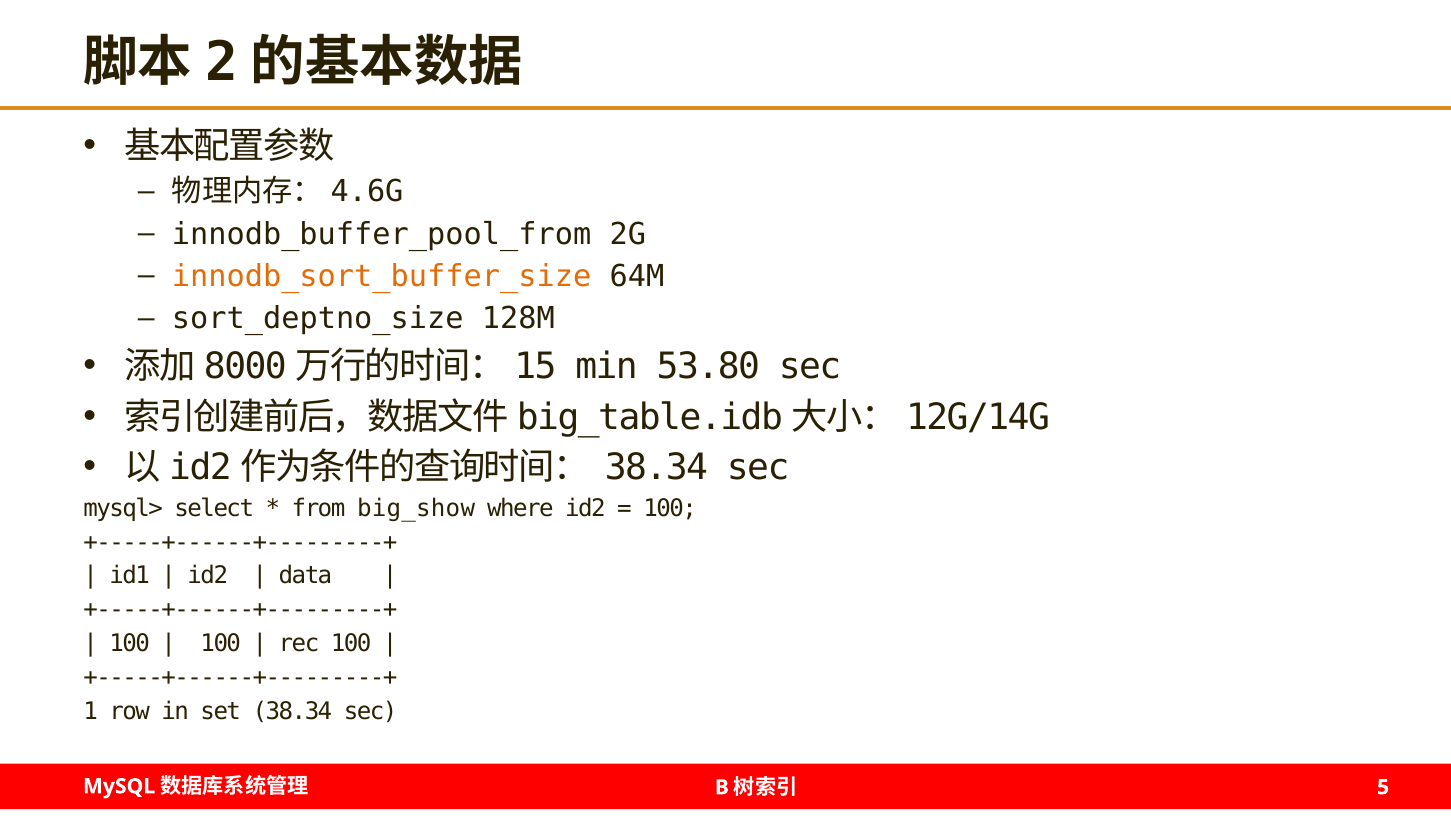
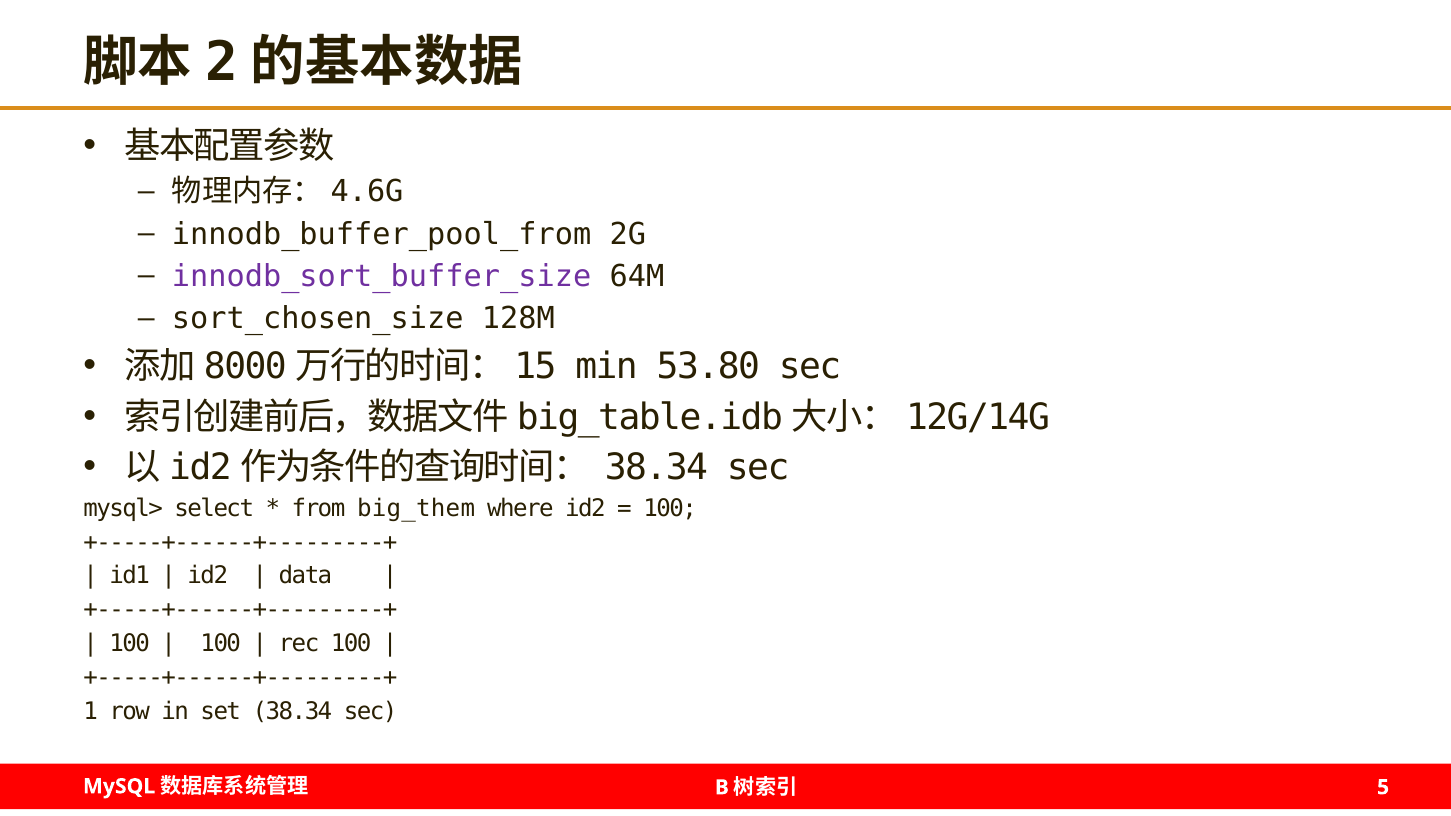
innodb_sort_buffer_size colour: orange -> purple
sort_deptno_size: sort_deptno_size -> sort_chosen_size
big_show: big_show -> big_them
